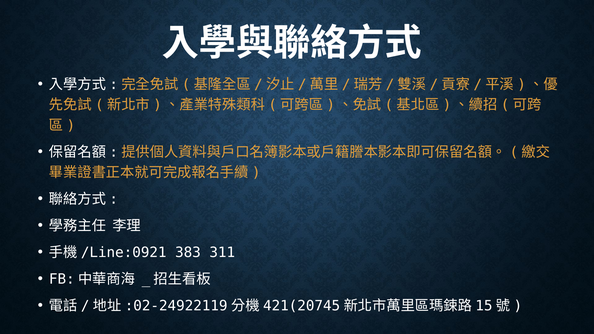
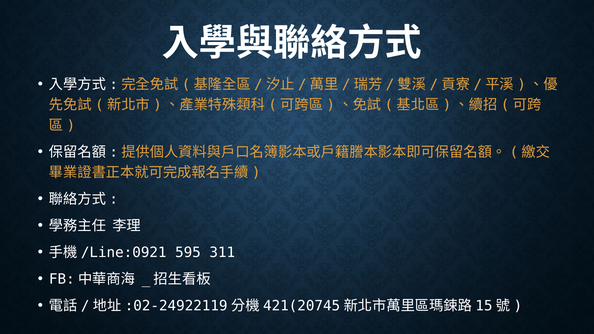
383: 383 -> 595
